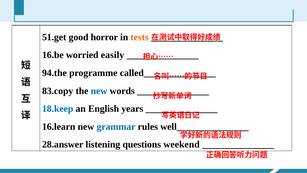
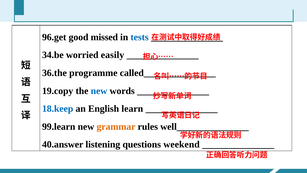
51.get: 51.get -> 96.get
horror: horror -> missed
tests colour: orange -> blue
16.be: 16.be -> 34.be
94.the: 94.the -> 36.the
83.copy: 83.copy -> 19.copy
years: years -> learn
16.learn: 16.learn -> 99.learn
grammar colour: blue -> orange
28.answer: 28.answer -> 40.answer
